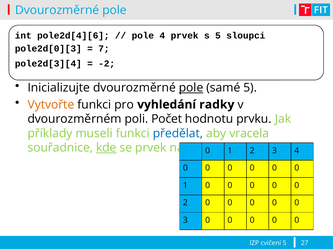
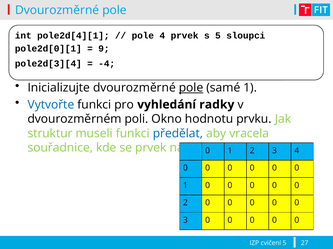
pole2d[4][6: pole2d[4][6 -> pole2d[4][1
pole2d[0][3: pole2d[0][3 -> pole2d[0][1
7: 7 -> 9
-2: -2 -> -4
samé 5: 5 -> 1
Vytvořte colour: orange -> blue
Počet: Počet -> Okno
příklady: příklady -> struktur
kde underline: present -> none
